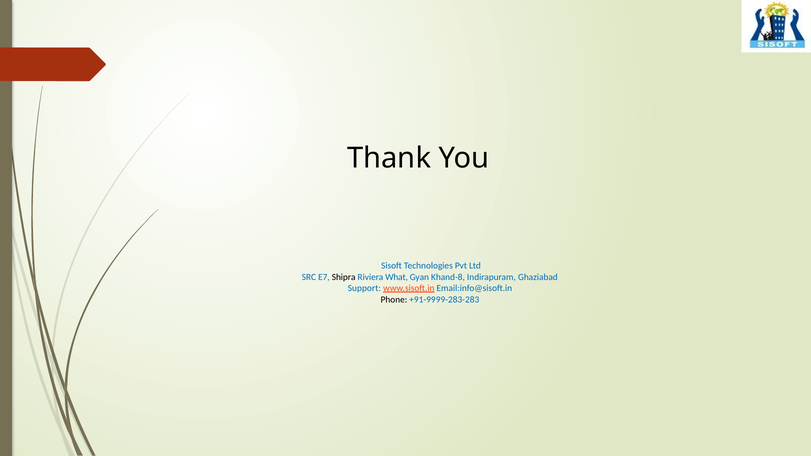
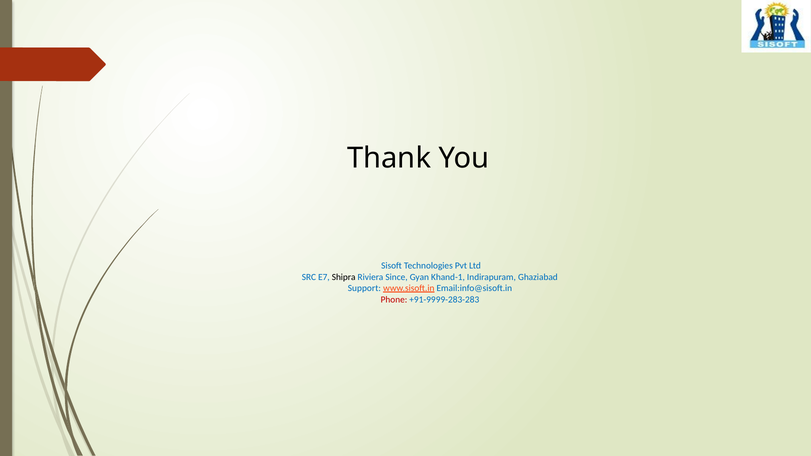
What: What -> Since
Khand-8: Khand-8 -> Khand-1
Phone colour: black -> red
